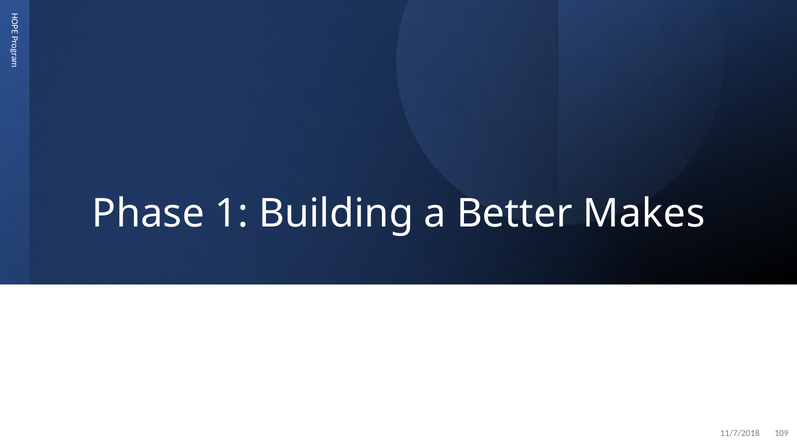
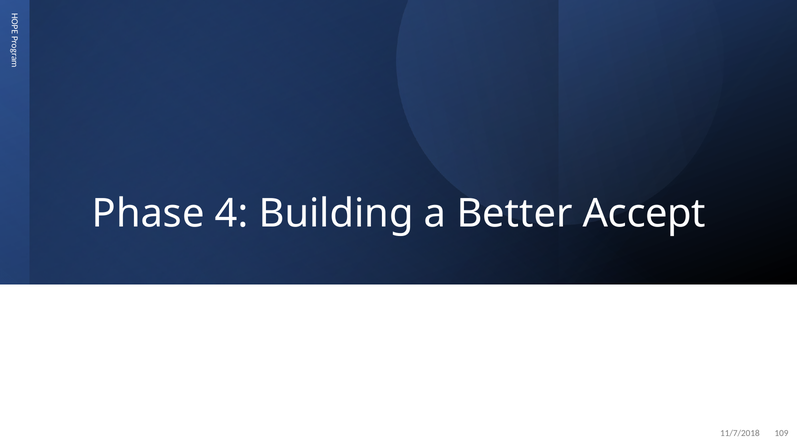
1: 1 -> 4
Makes: Makes -> Accept
